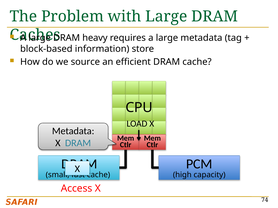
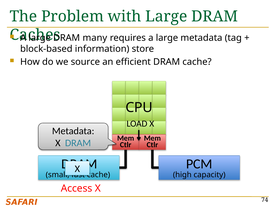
heavy: heavy -> many
